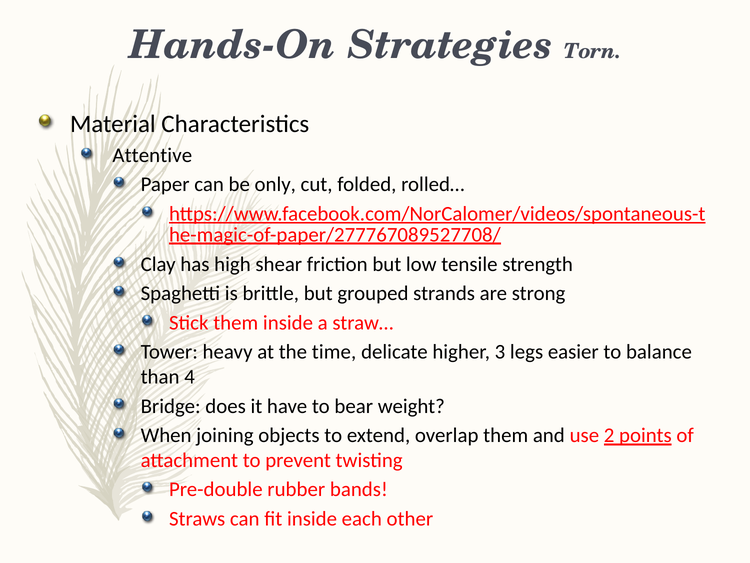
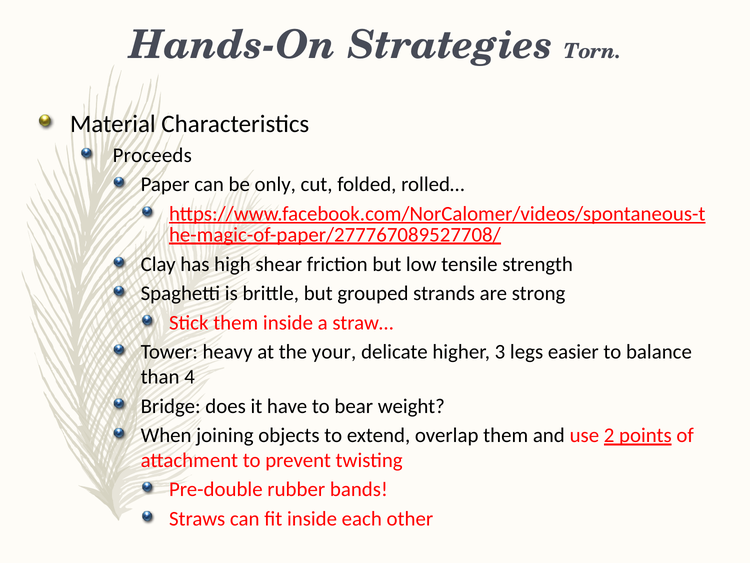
Attentive: Attentive -> Proceeds
time: time -> your
